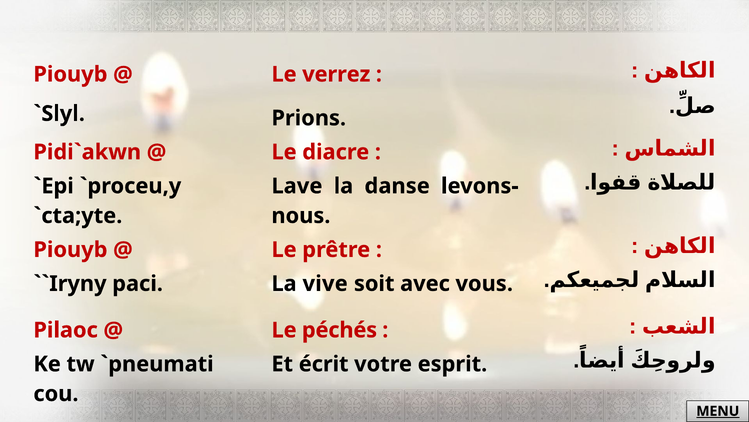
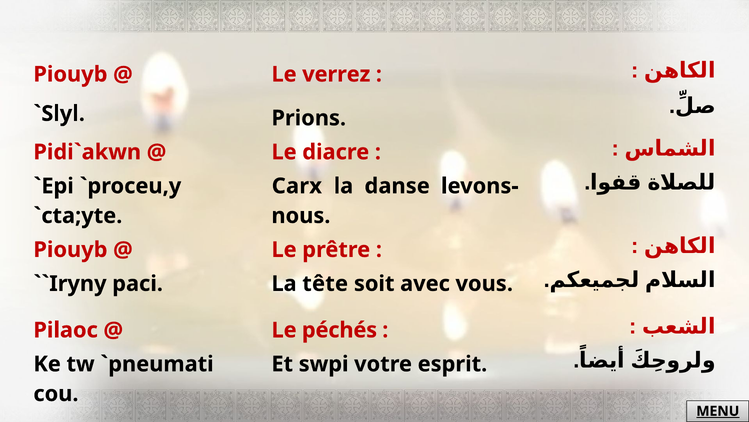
Lave: Lave -> Carx
vive: vive -> tête
écrit: écrit -> swpi
